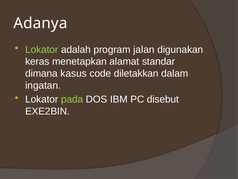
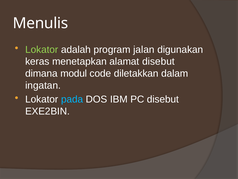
Adanya: Adanya -> Menulis
alamat standar: standar -> disebut
kasus: kasus -> modul
pada colour: light green -> light blue
